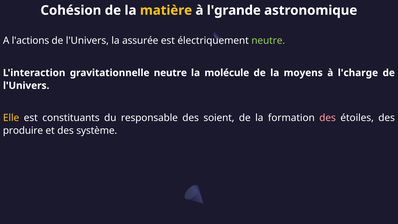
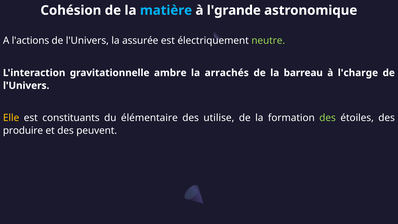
matière colour: yellow -> light blue
gravitationnelle neutre: neutre -> ambre
molécule: molécule -> arrachés
moyens: moyens -> barreau
responsable: responsable -> élémentaire
soient: soient -> utilise
des at (328, 118) colour: pink -> light green
système: système -> peuvent
